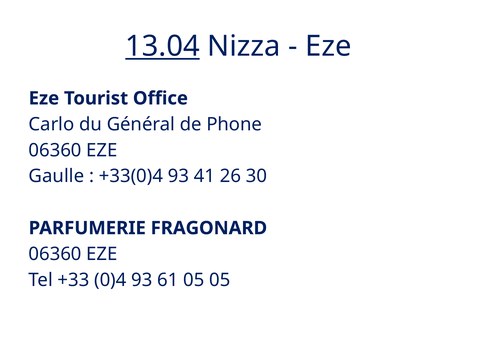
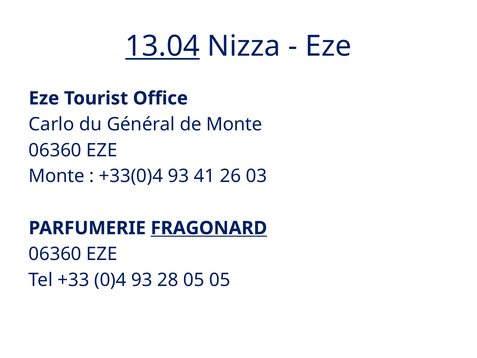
de Phone: Phone -> Monte
Gaulle at (56, 176): Gaulle -> Monte
30: 30 -> 03
FRAGONARD underline: none -> present
61: 61 -> 28
